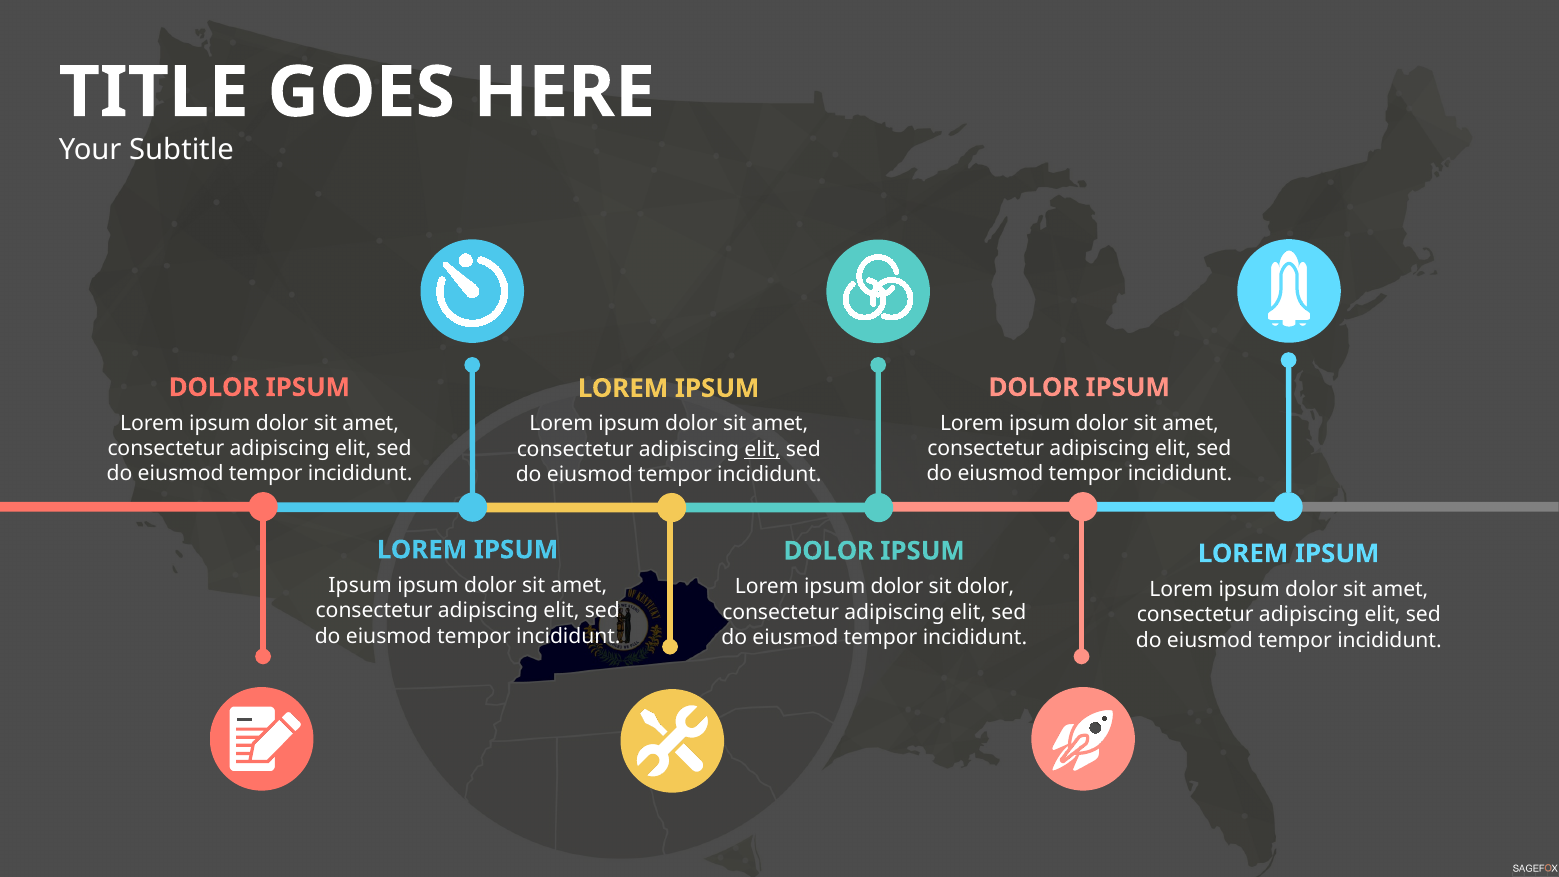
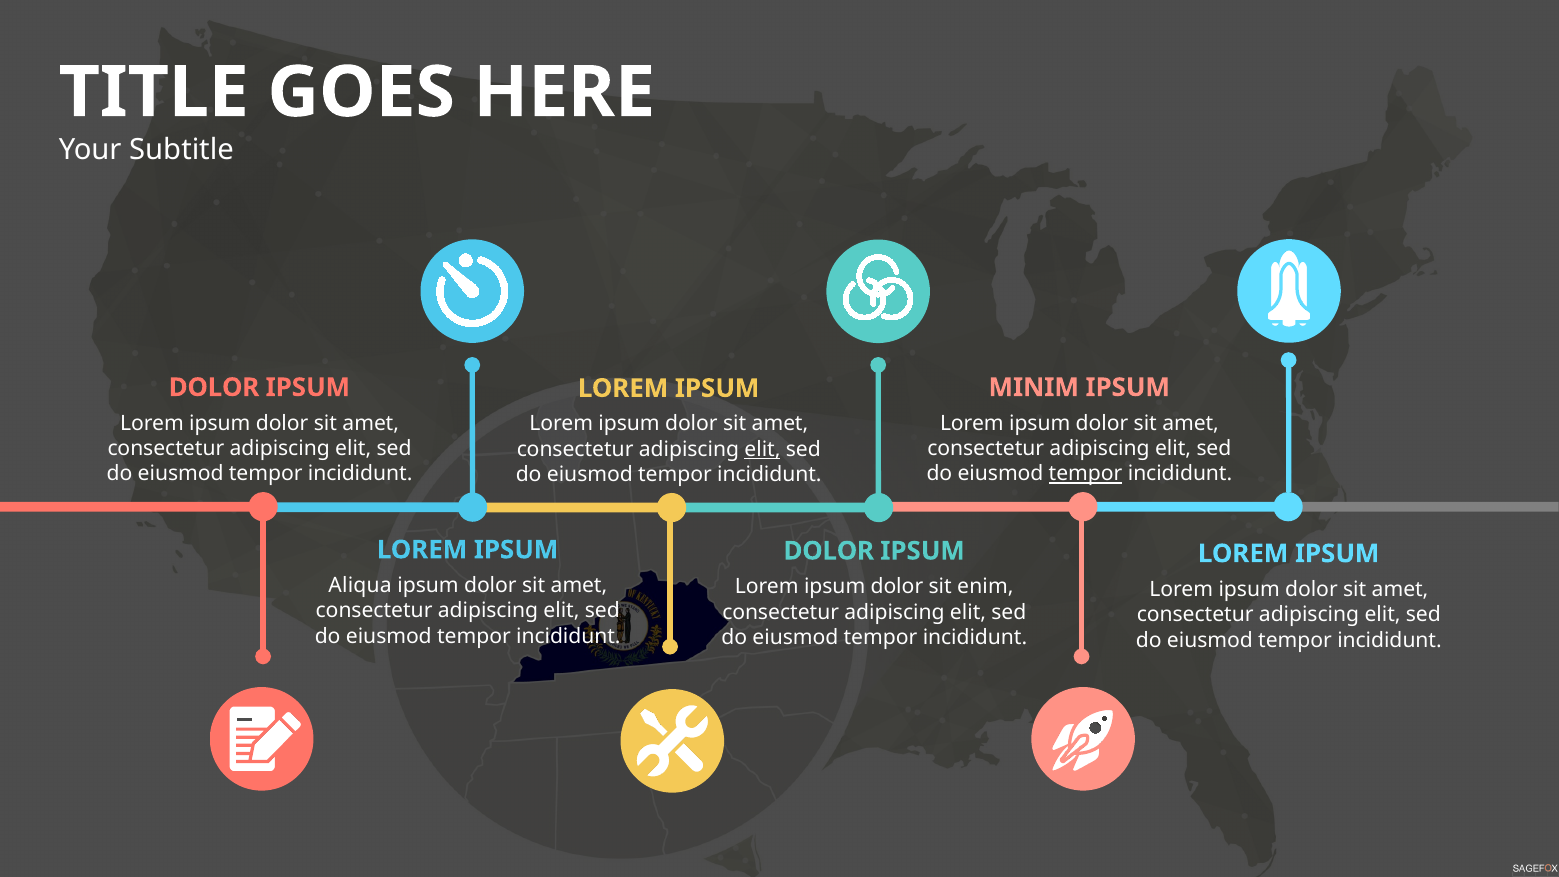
DOLOR at (1034, 387): DOLOR -> MINIM
tempor at (1086, 474) underline: none -> present
Ipsum at (360, 585): Ipsum -> Aliqua
sit dolor: dolor -> enim
